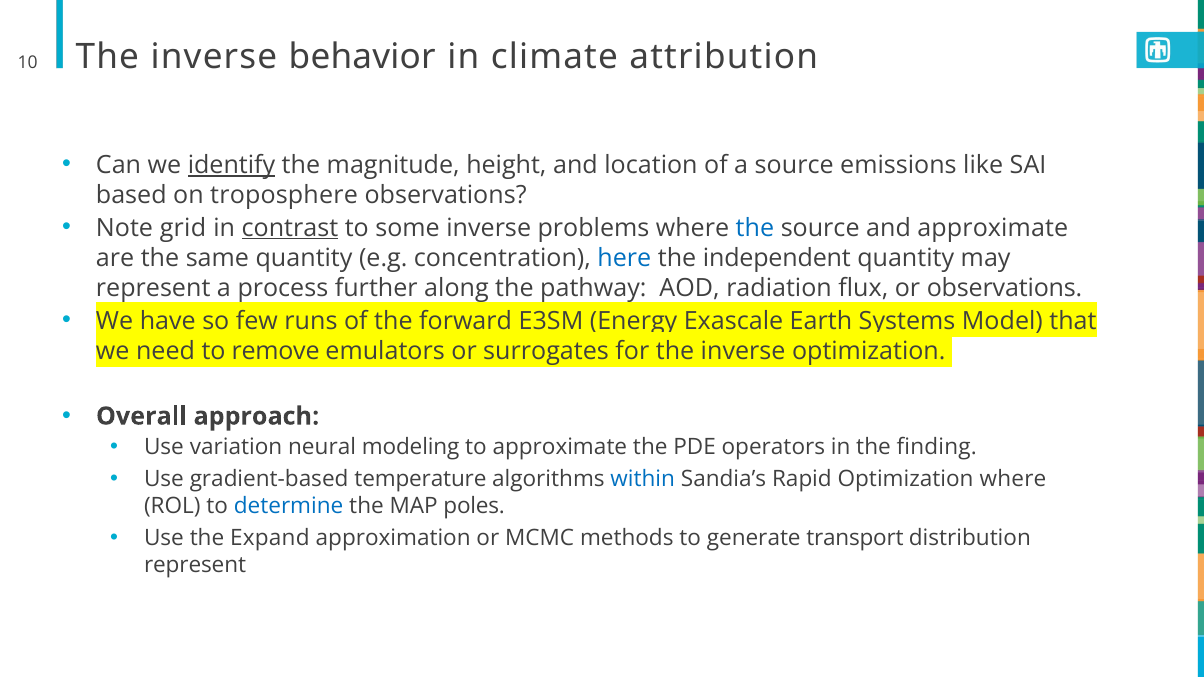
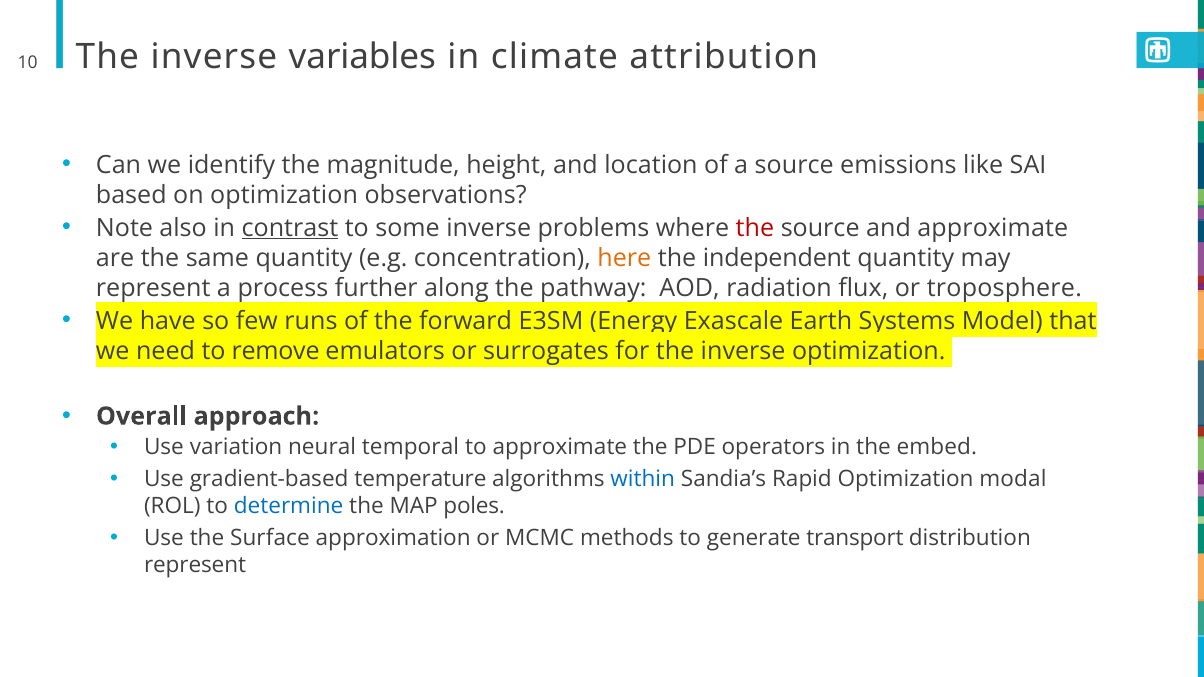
behavior: behavior -> variables
identify underline: present -> none
on troposphere: troposphere -> optimization
grid: grid -> also
the at (755, 228) colour: blue -> red
here colour: blue -> orange
or observations: observations -> troposphere
modeling: modeling -> temporal
finding: finding -> embed
Optimization where: where -> modal
Expand: Expand -> Surface
